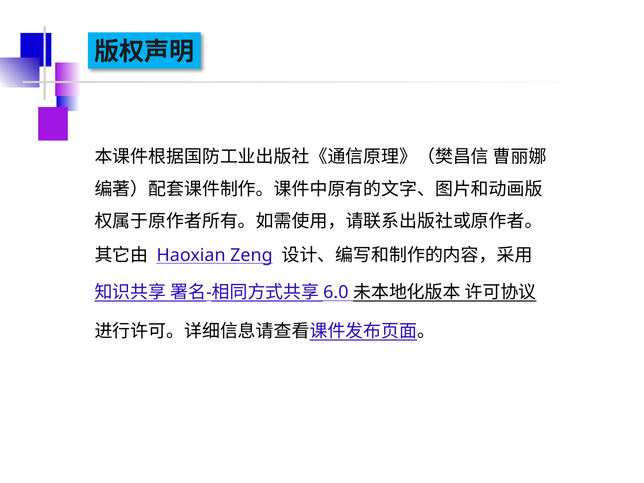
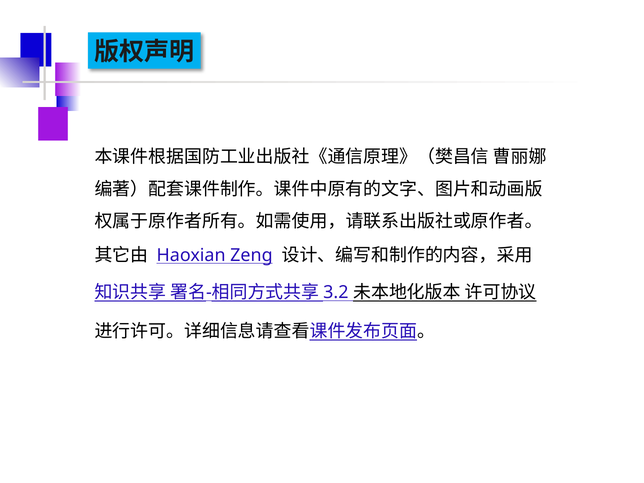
6.0: 6.0 -> 3.2
